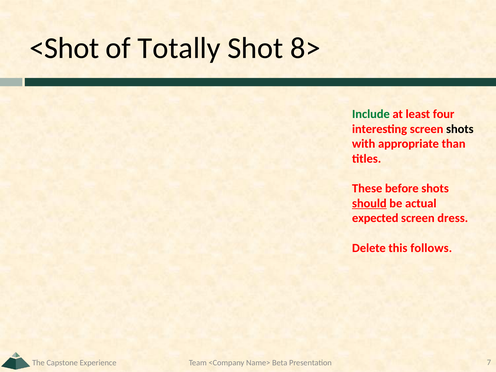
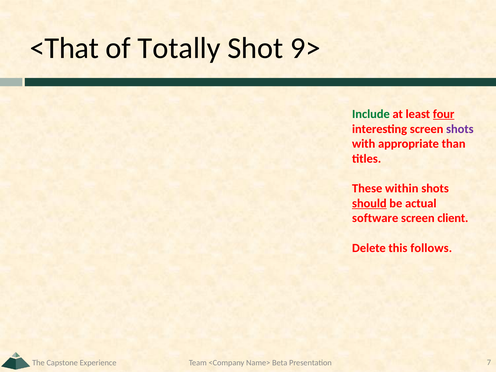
<Shot: <Shot -> <That
8>: 8> -> 9>
four underline: none -> present
shots at (460, 129) colour: black -> purple
before: before -> within
expected: expected -> software
dress: dress -> client
